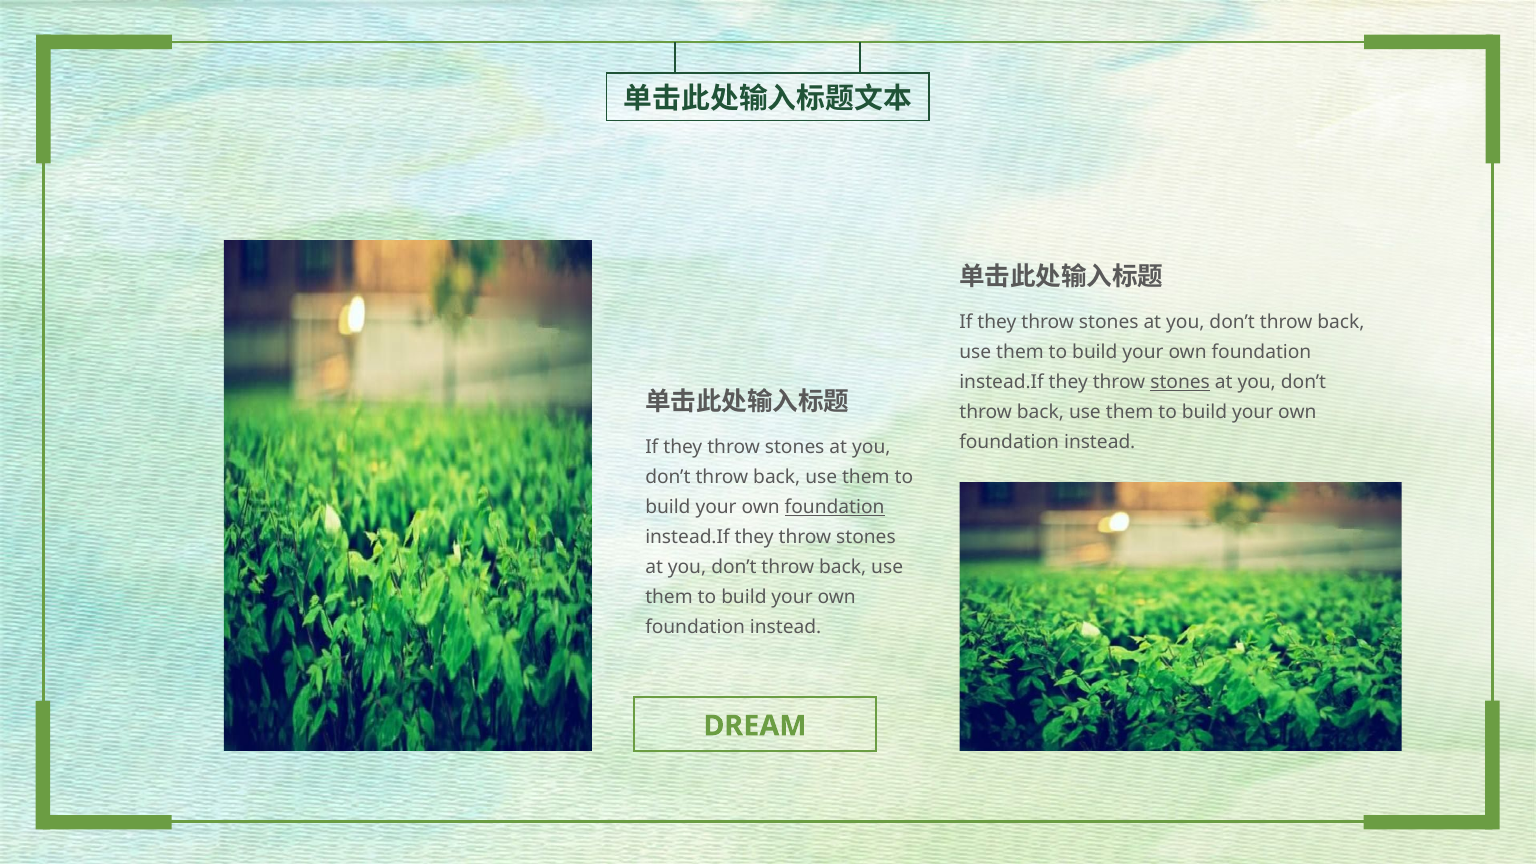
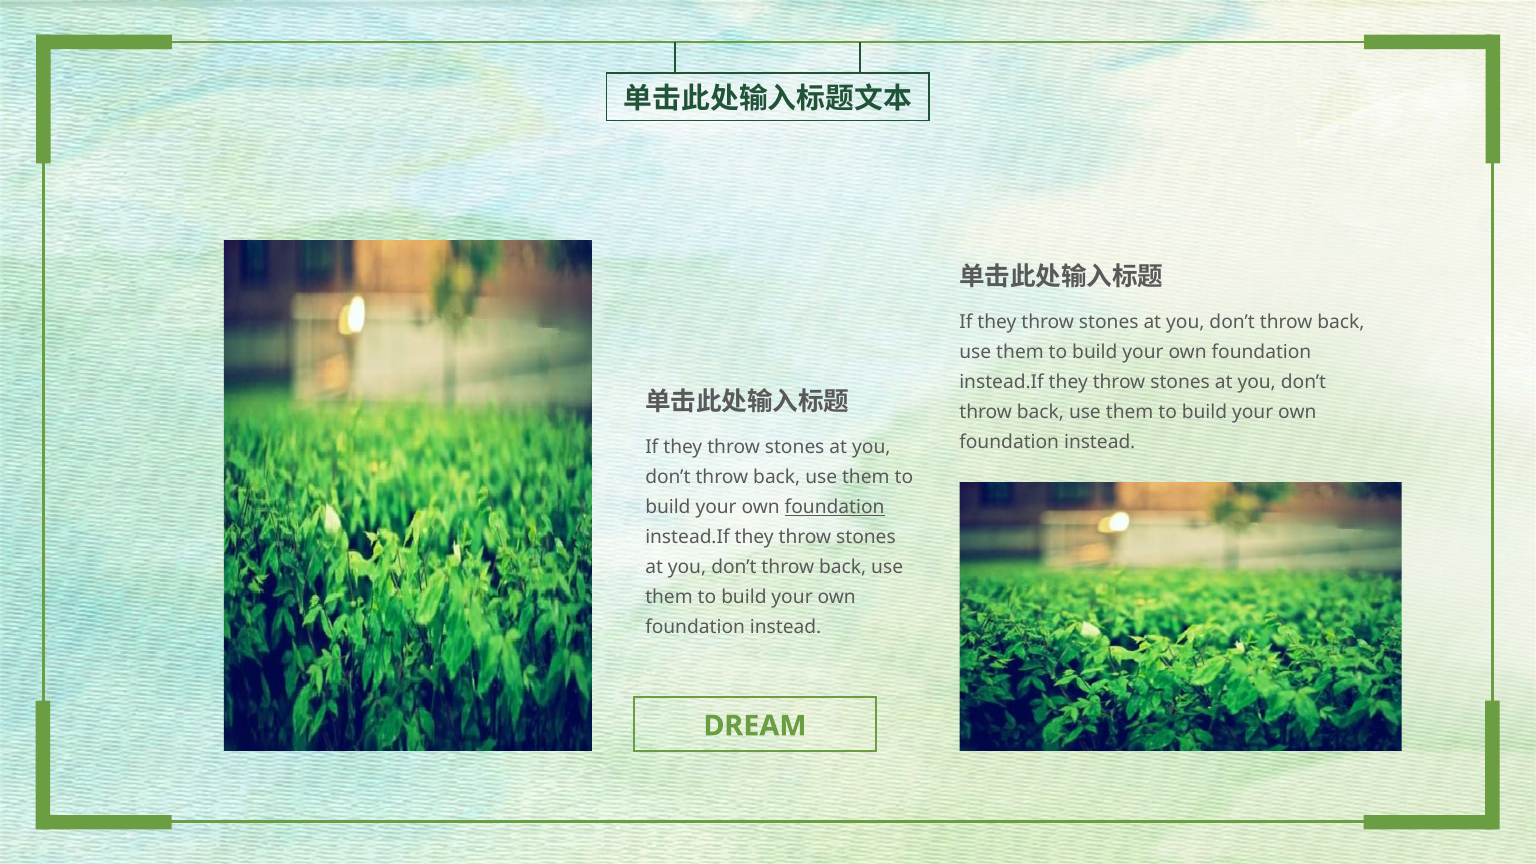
stones at (1180, 382) underline: present -> none
